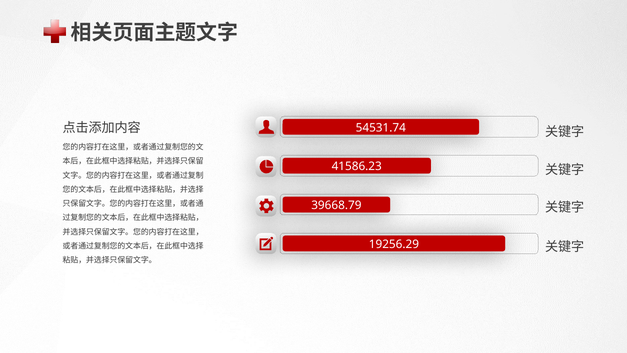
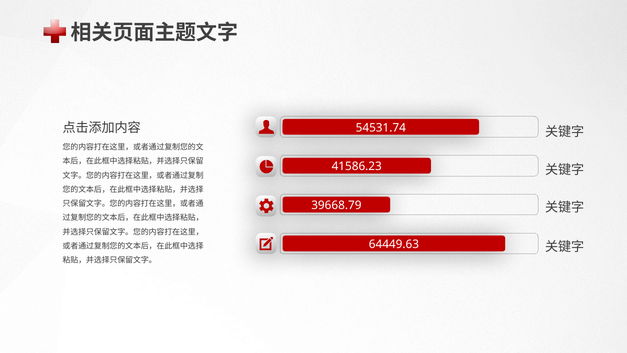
19256.29: 19256.29 -> 64449.63
